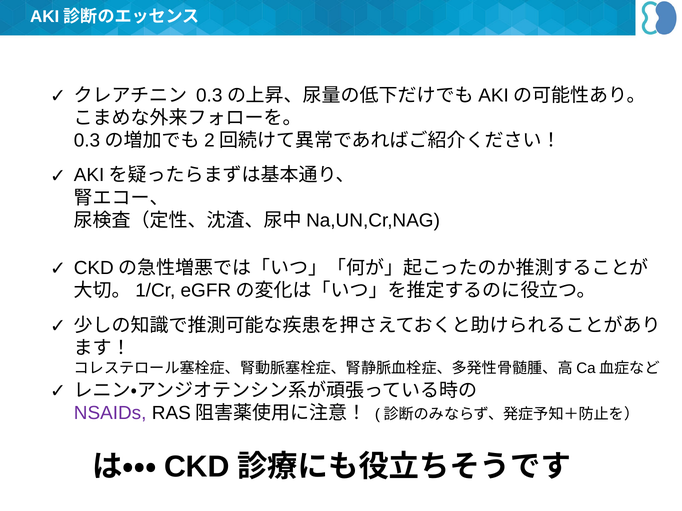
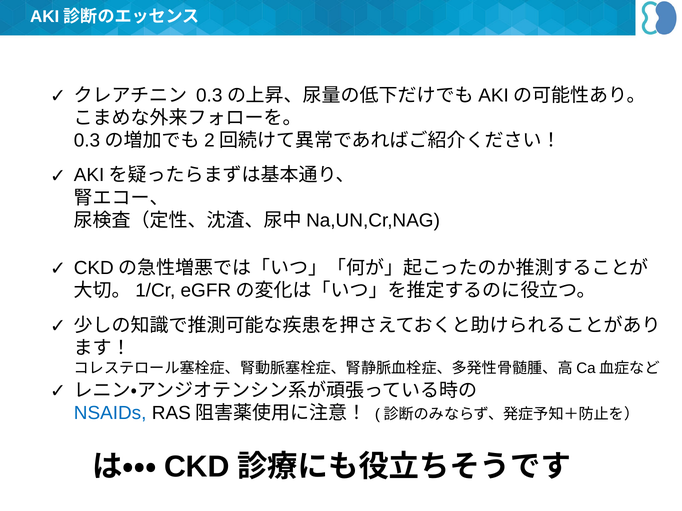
NSAIDs colour: purple -> blue
